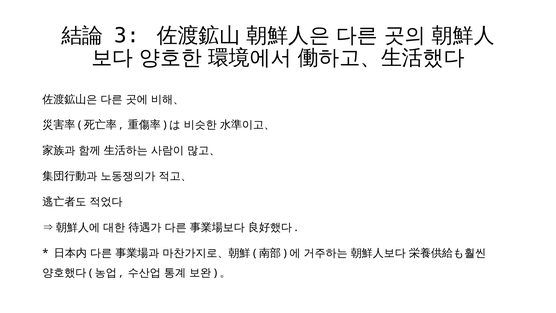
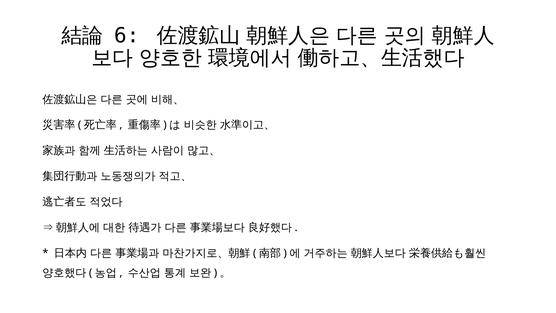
3: 3 -> 6
